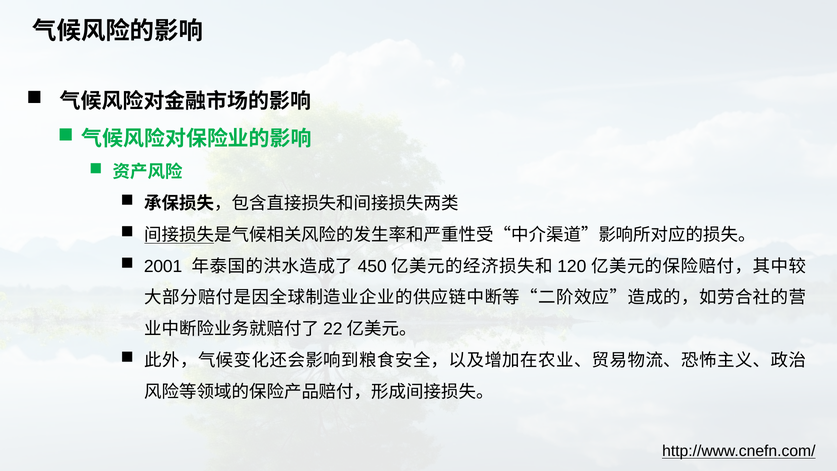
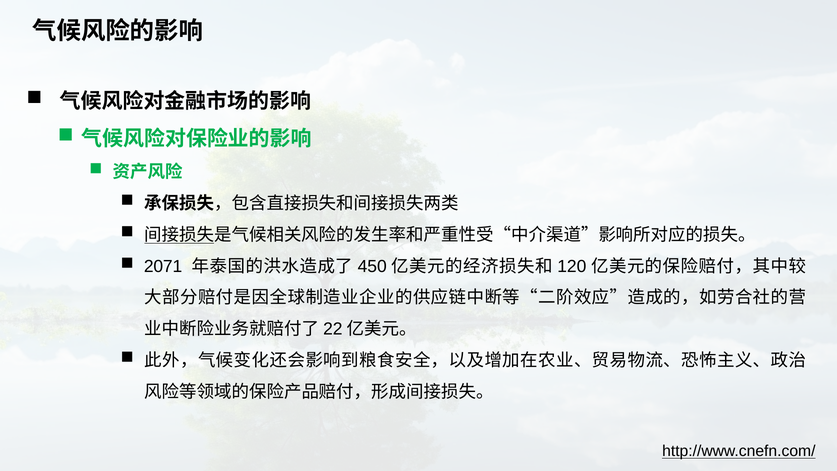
2001: 2001 -> 2071
